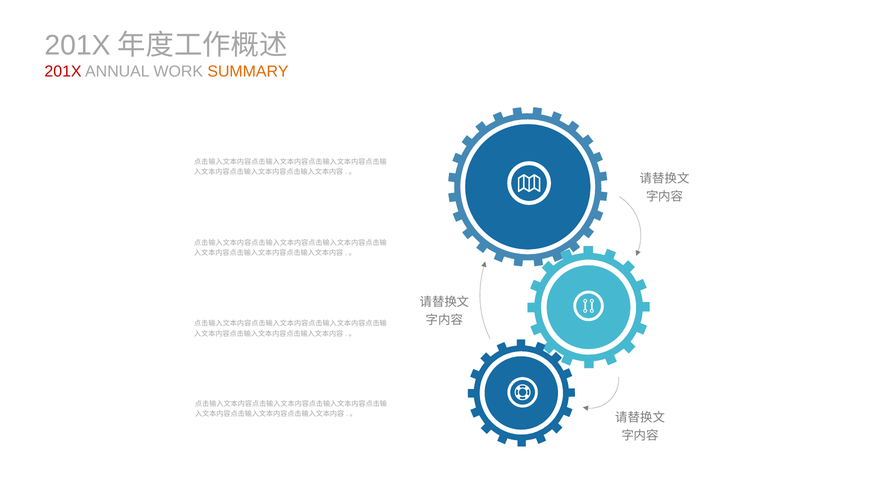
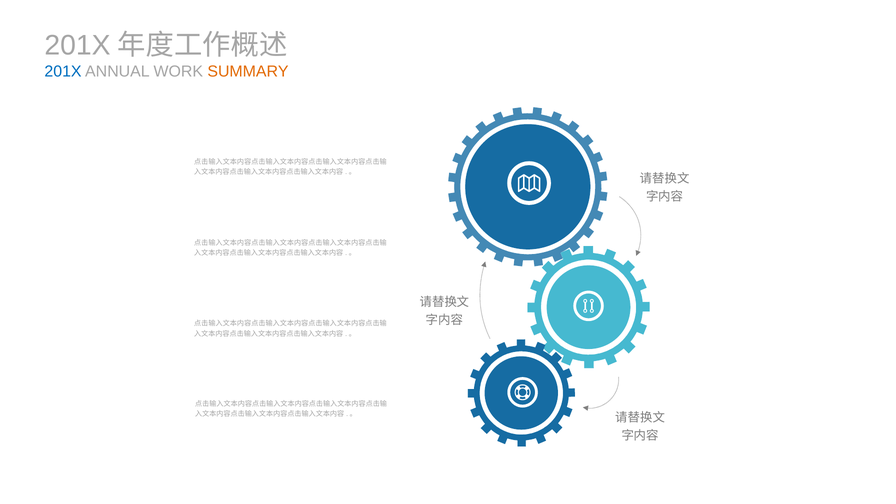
201X at (63, 71) colour: red -> blue
